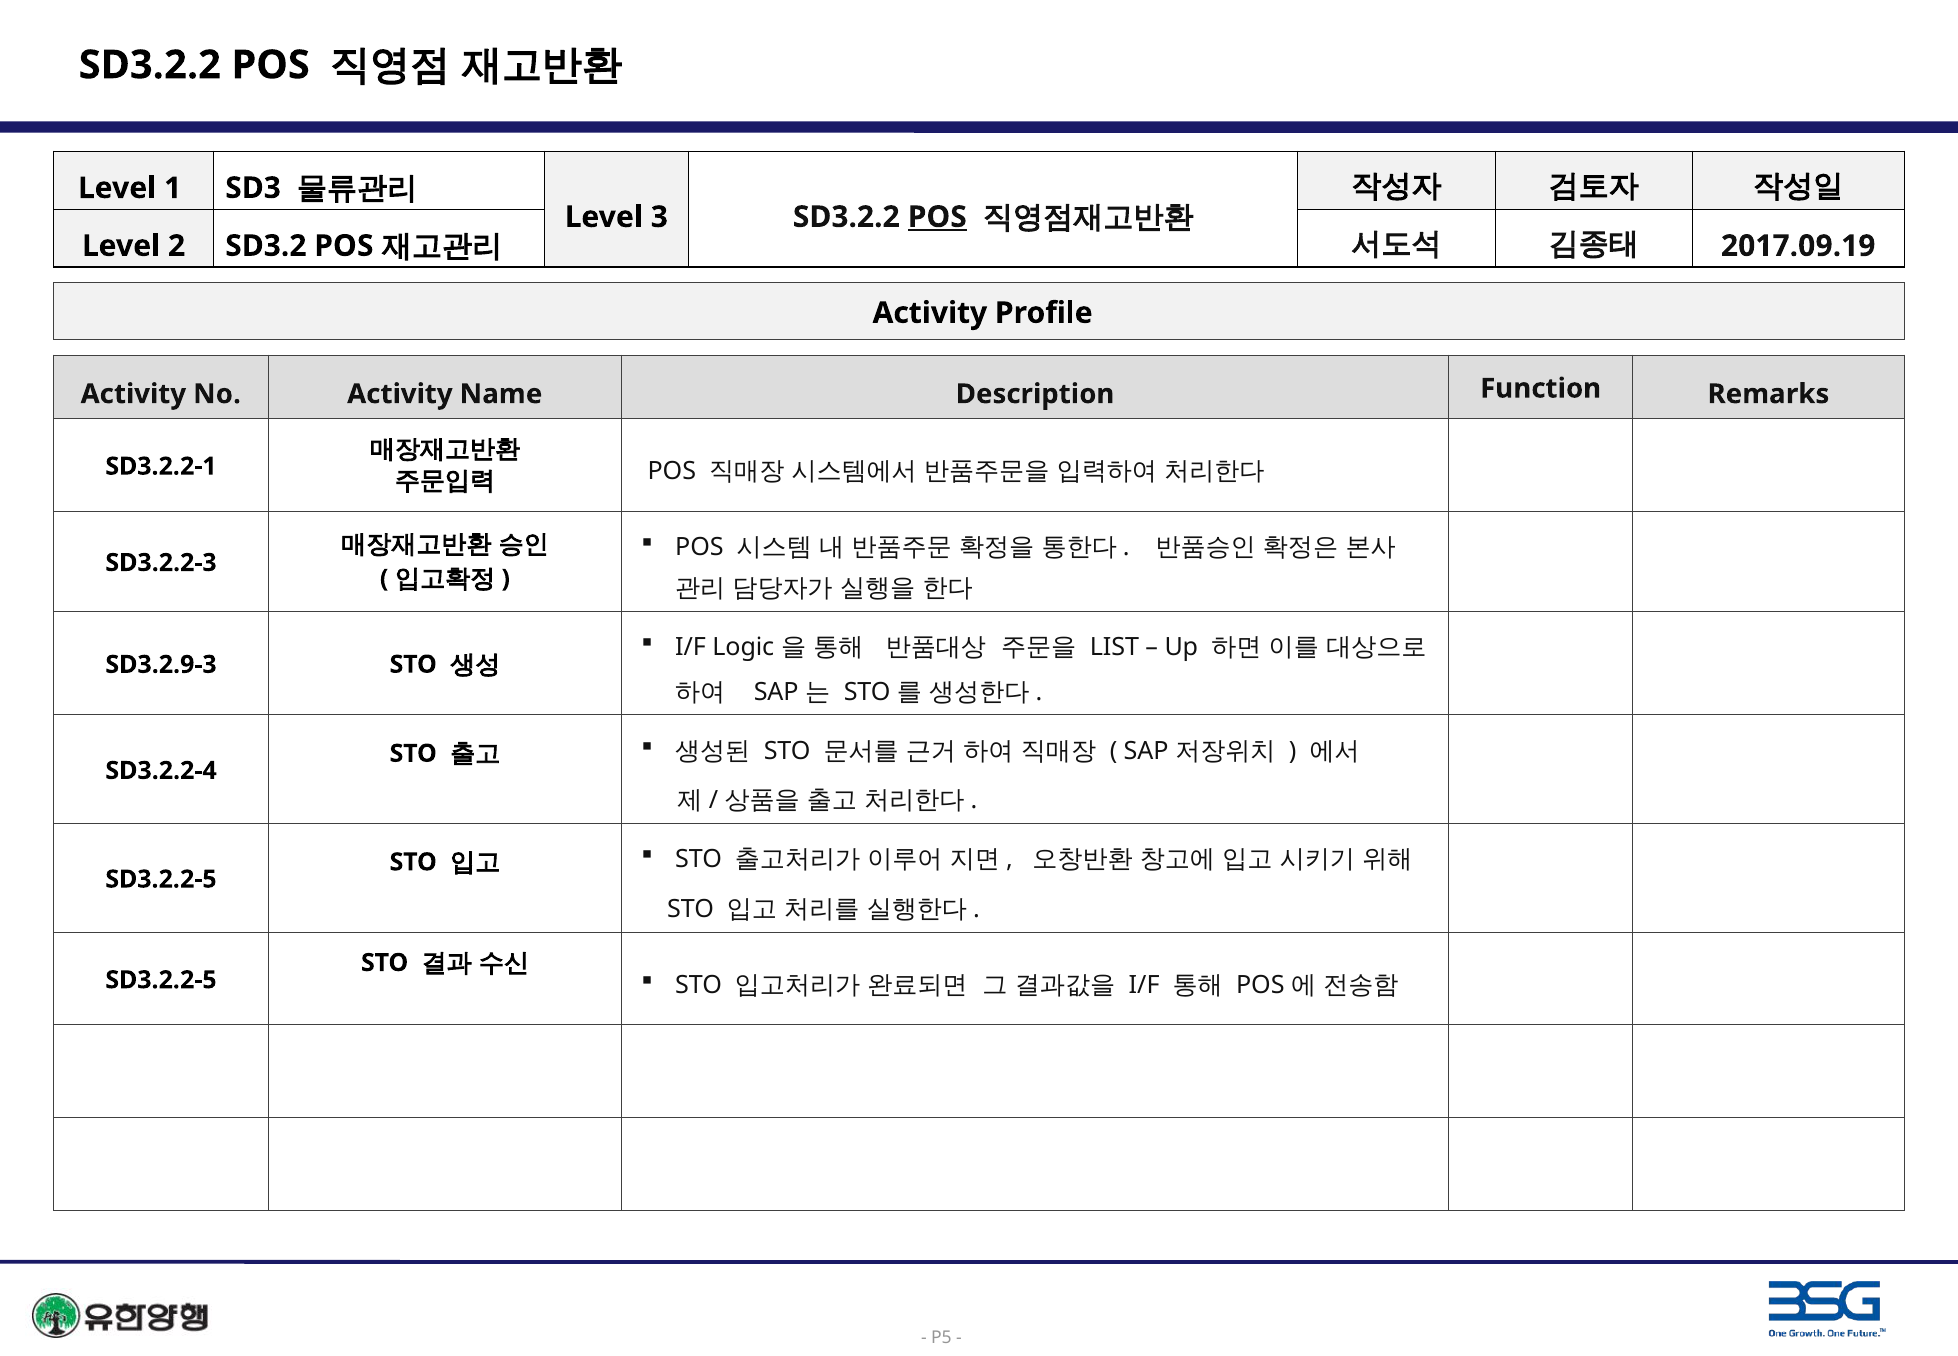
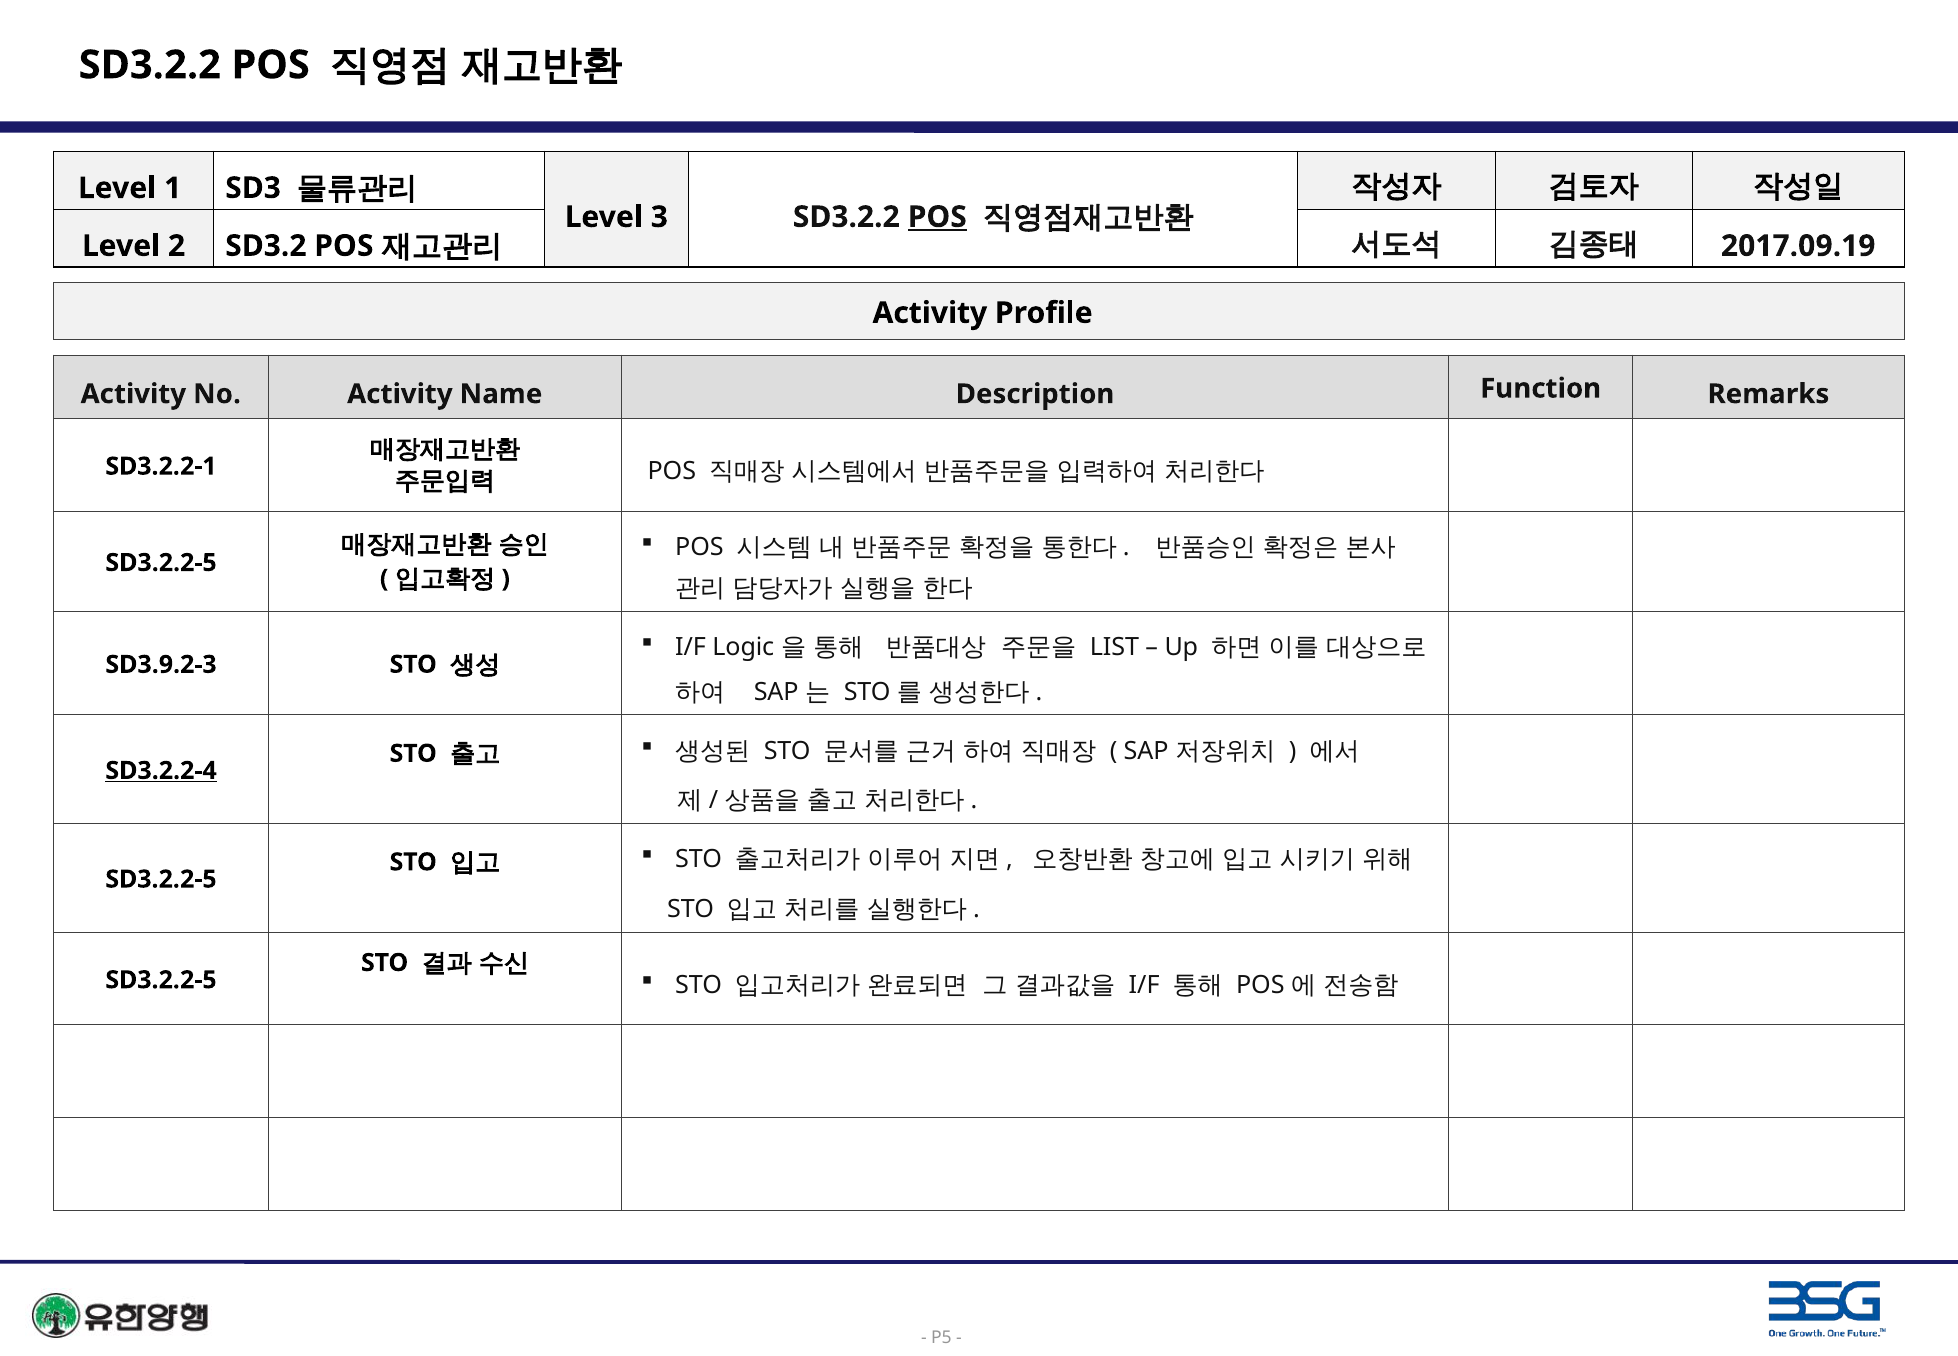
SD3.2.2-3 at (161, 563): SD3.2.2-3 -> SD3.2.2-5
SD3.2.9-3: SD3.2.9-3 -> SD3.9.2-3
SD3.2.2-4 underline: none -> present
